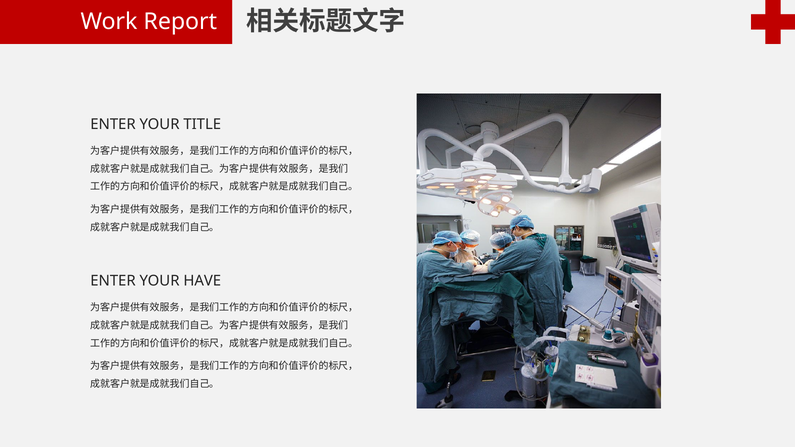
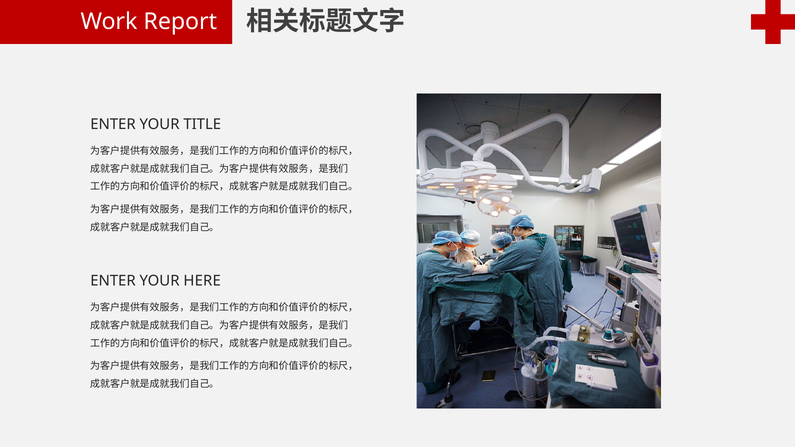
HAVE: HAVE -> HERE
